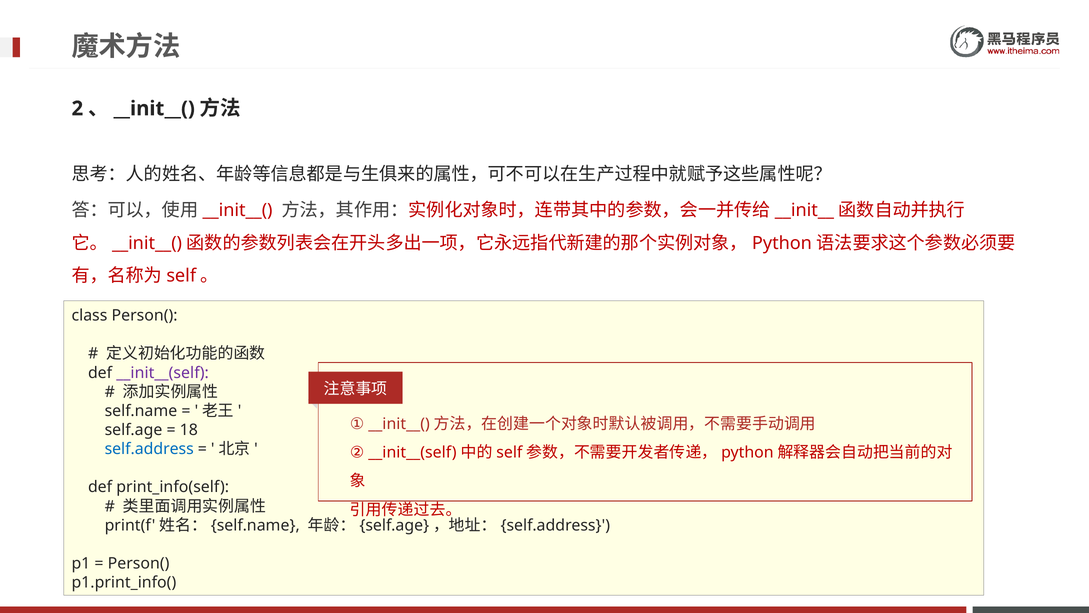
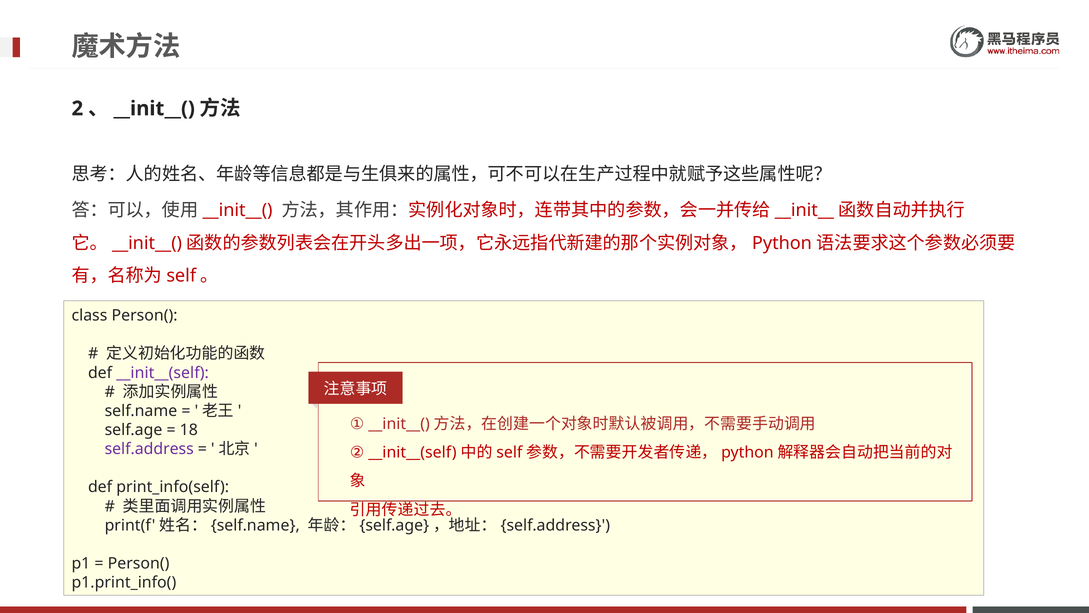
self.address colour: blue -> purple
